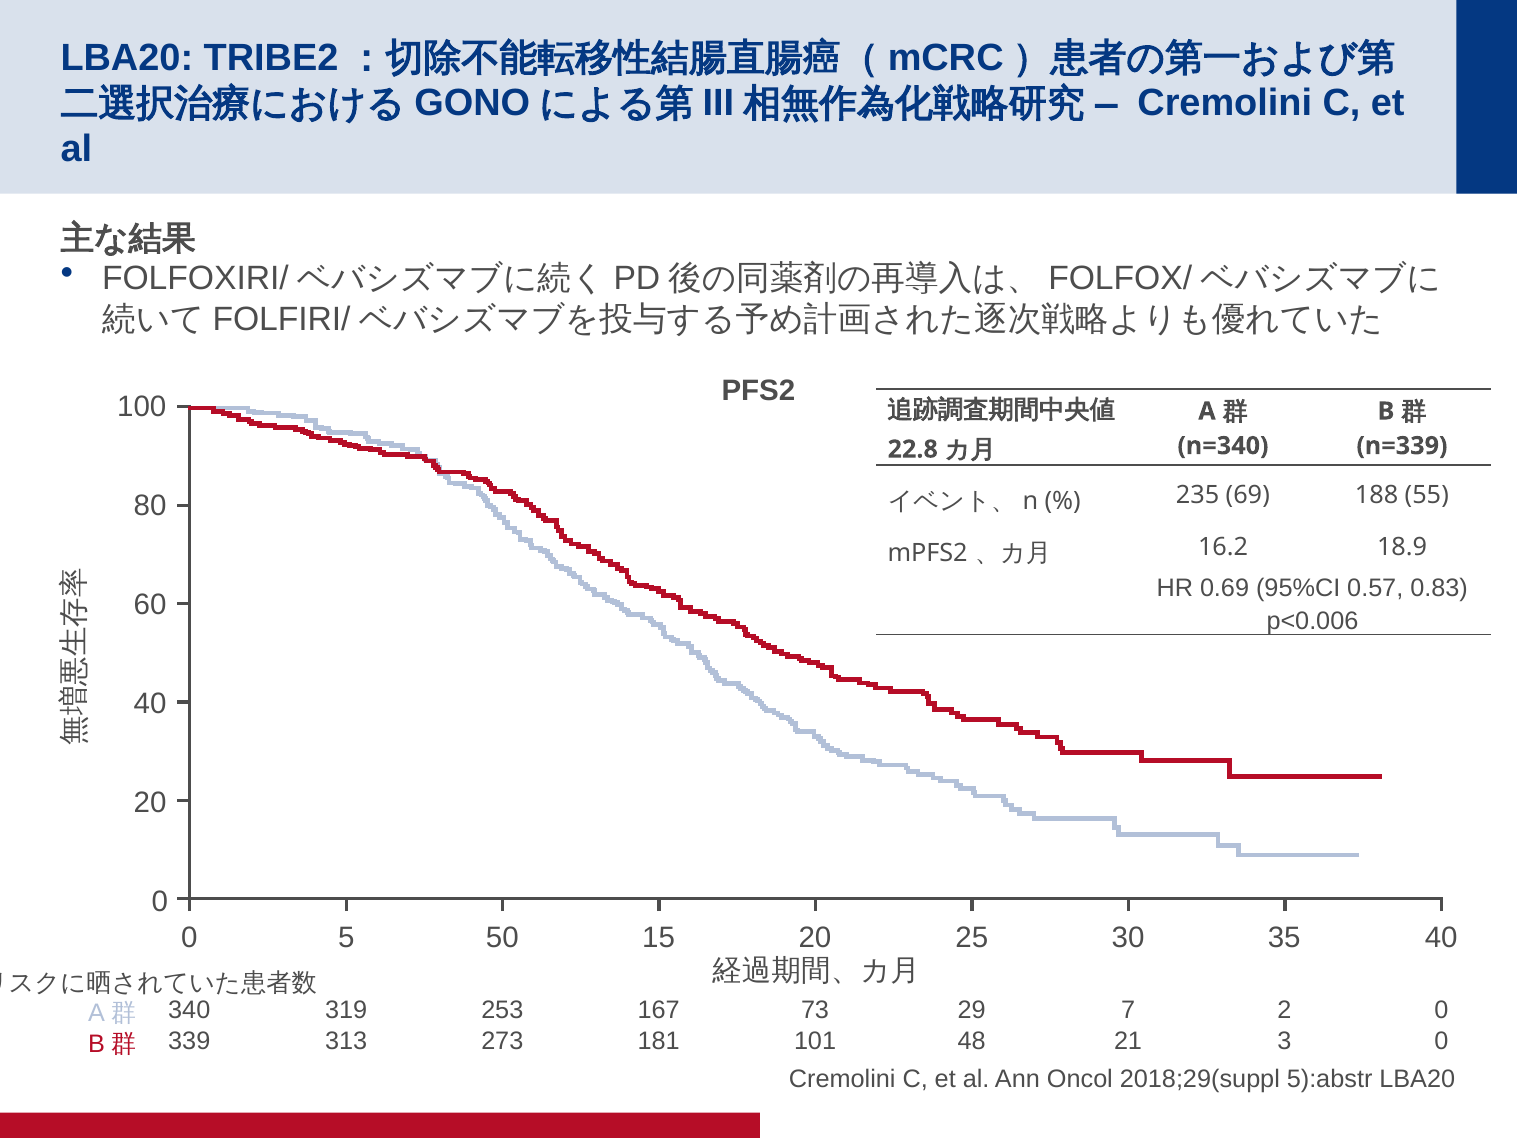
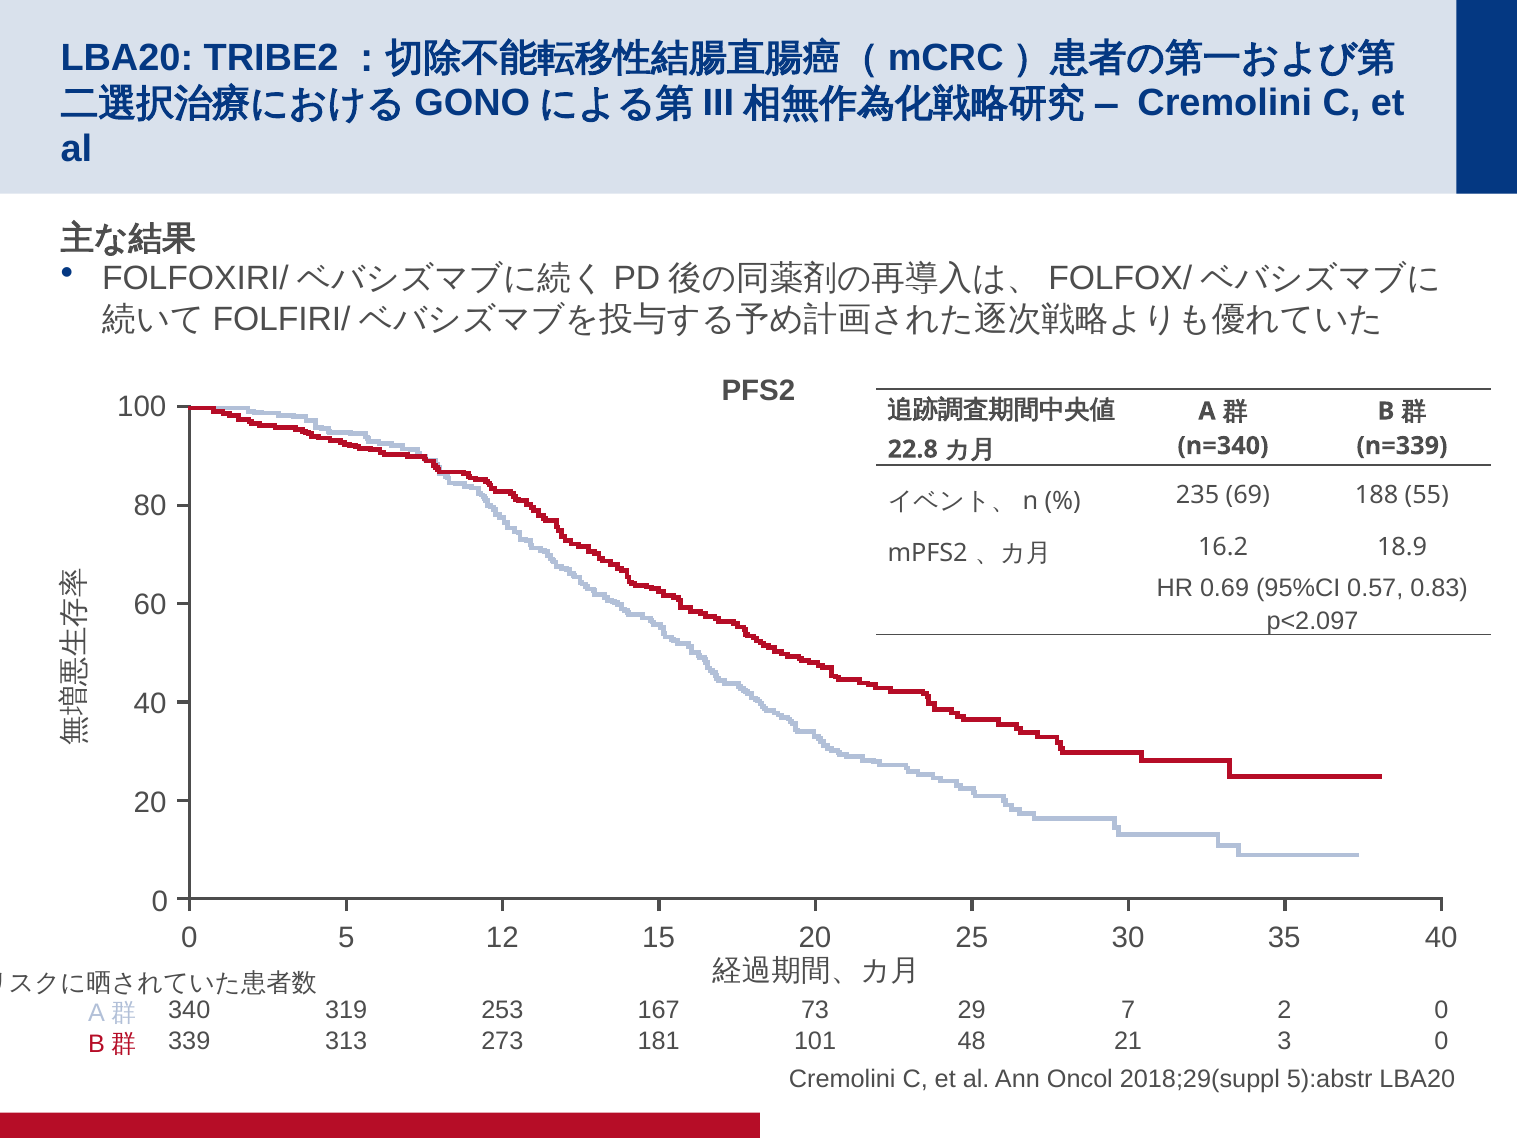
p<0.006: p<0.006 -> p<2.097
50: 50 -> 12
